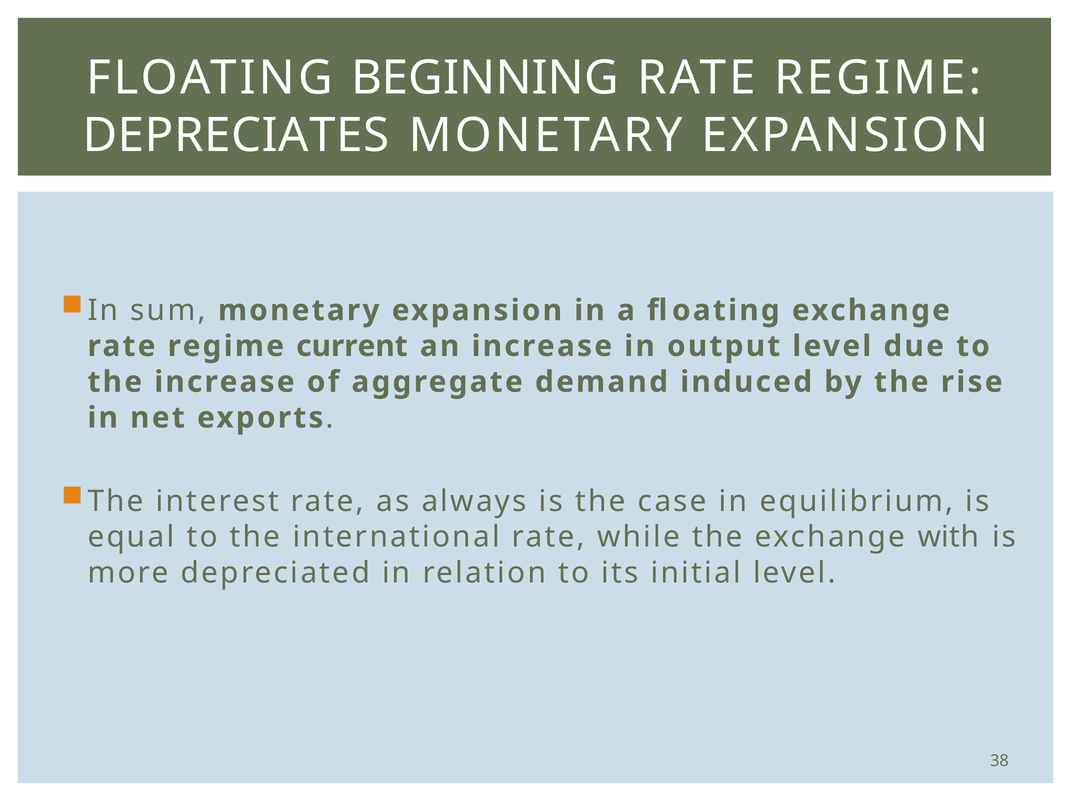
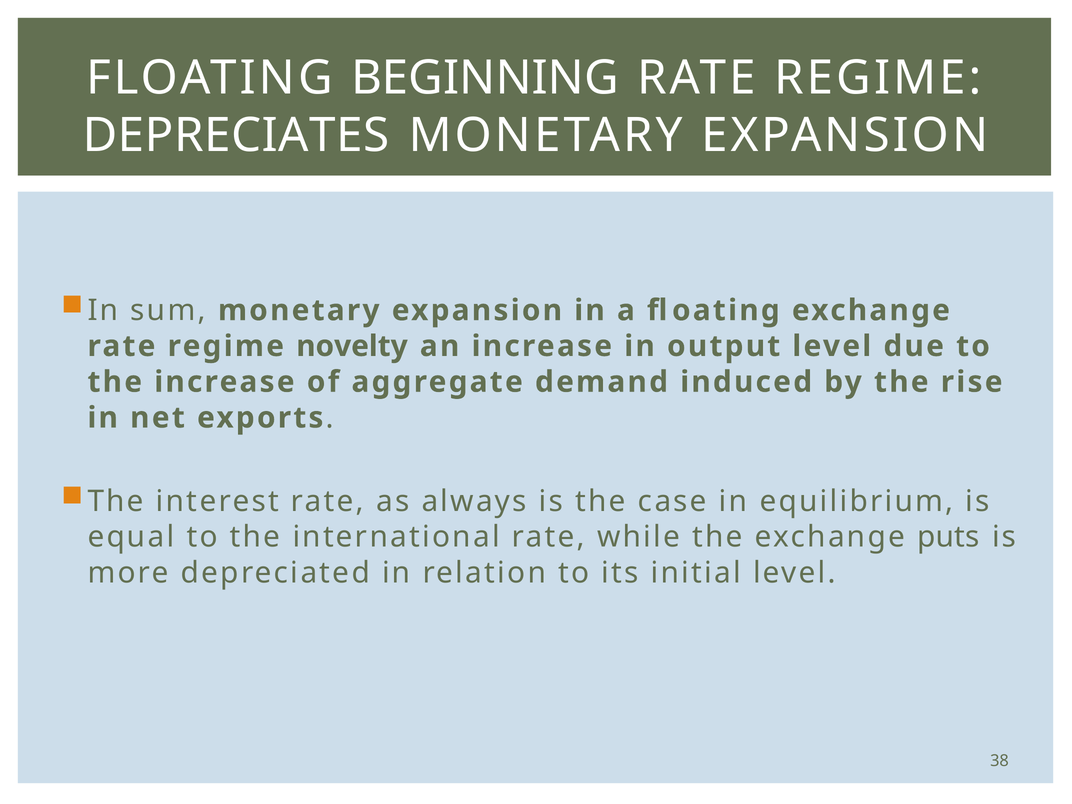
current: current -> novelty
with: with -> puts
